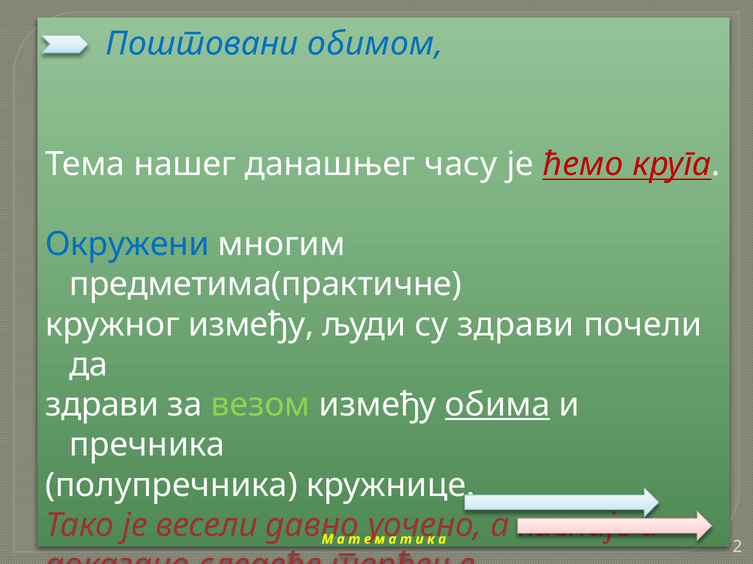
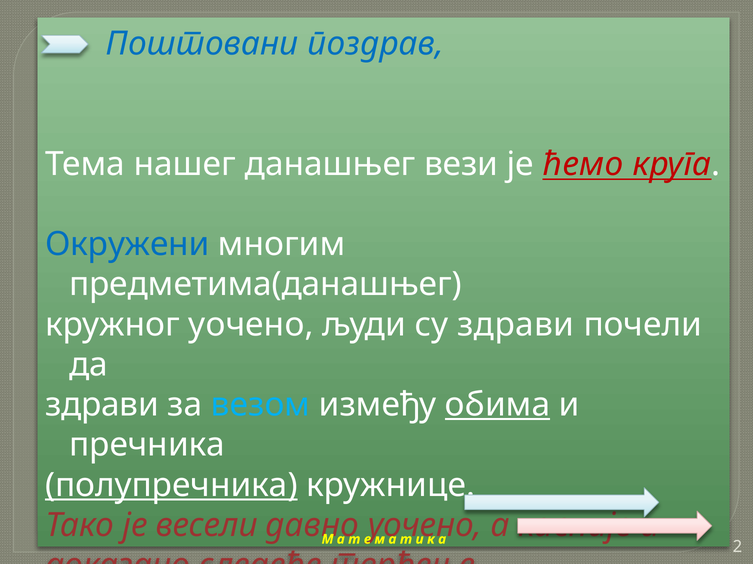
обимом: обимом -> поздрав
часу: часу -> вези
предметима(практичне: предметима(практичне -> предметима(данашњег
кружног између: између -> уочено
везом colour: light green -> light blue
полупречника underline: none -> present
